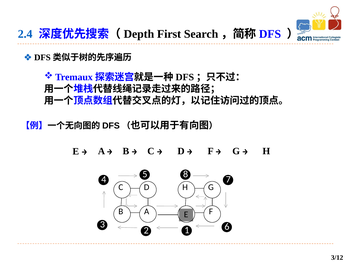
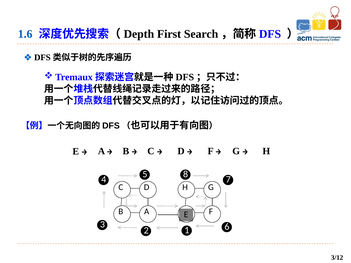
2.4: 2.4 -> 1.6
